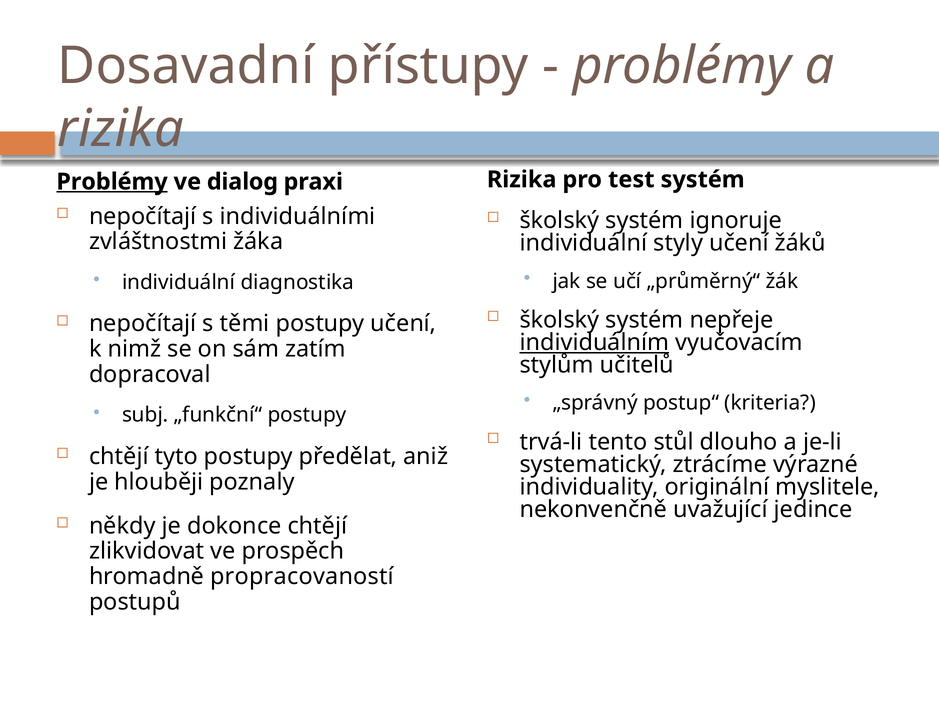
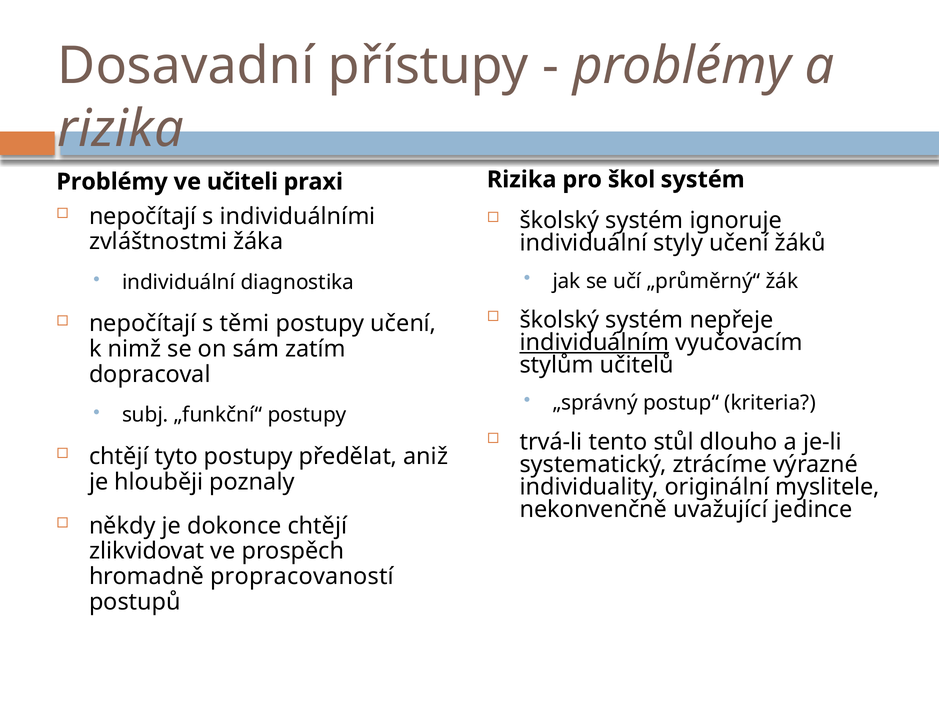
test: test -> škol
Problémy at (112, 182) underline: present -> none
dialog: dialog -> učiteli
